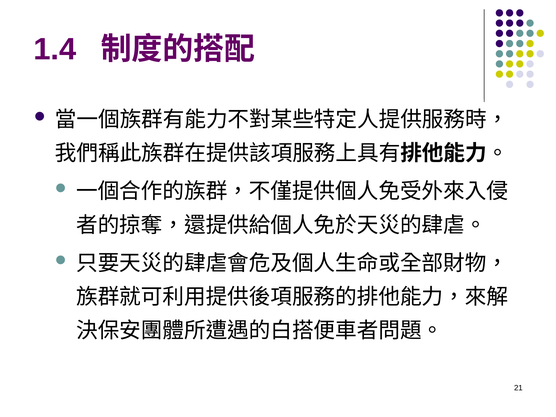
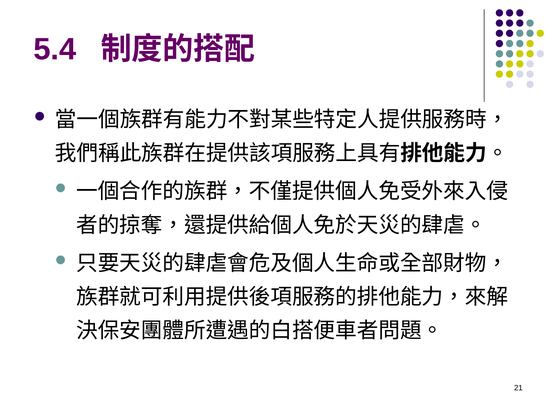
1.4: 1.4 -> 5.4
